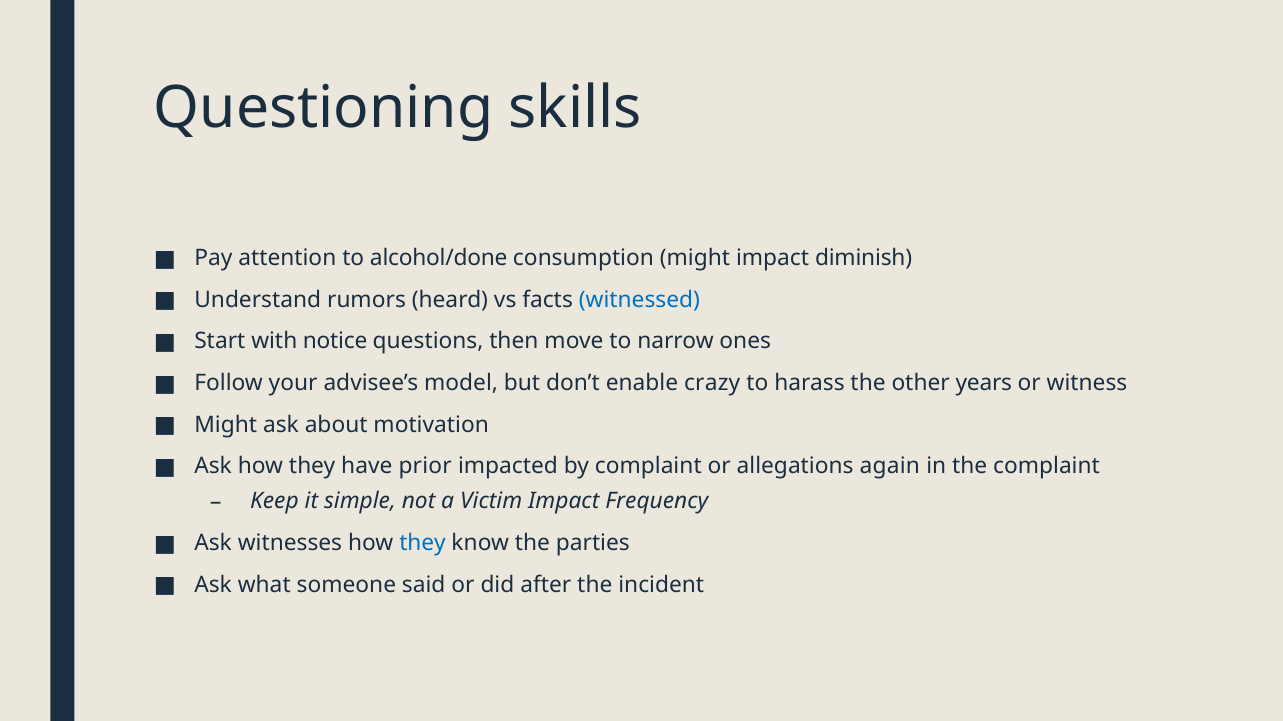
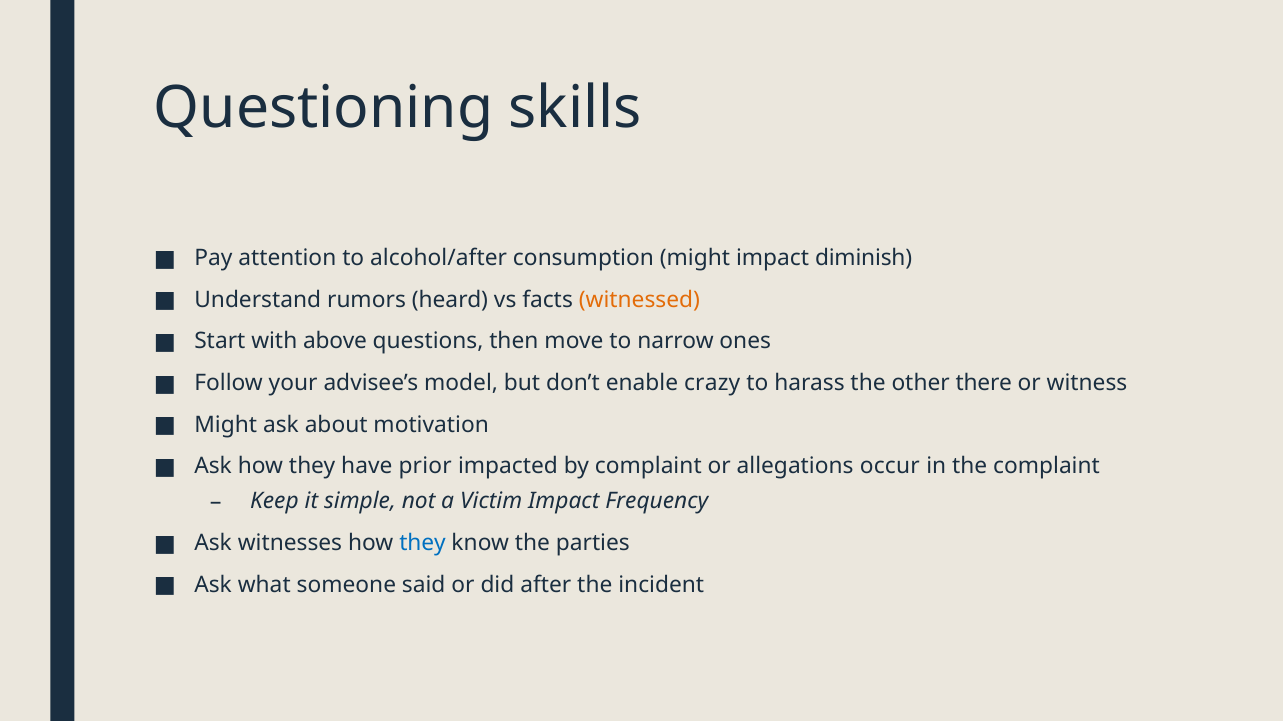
alcohol/done: alcohol/done -> alcohol/after
witnessed colour: blue -> orange
notice: notice -> above
years: years -> there
again: again -> occur
